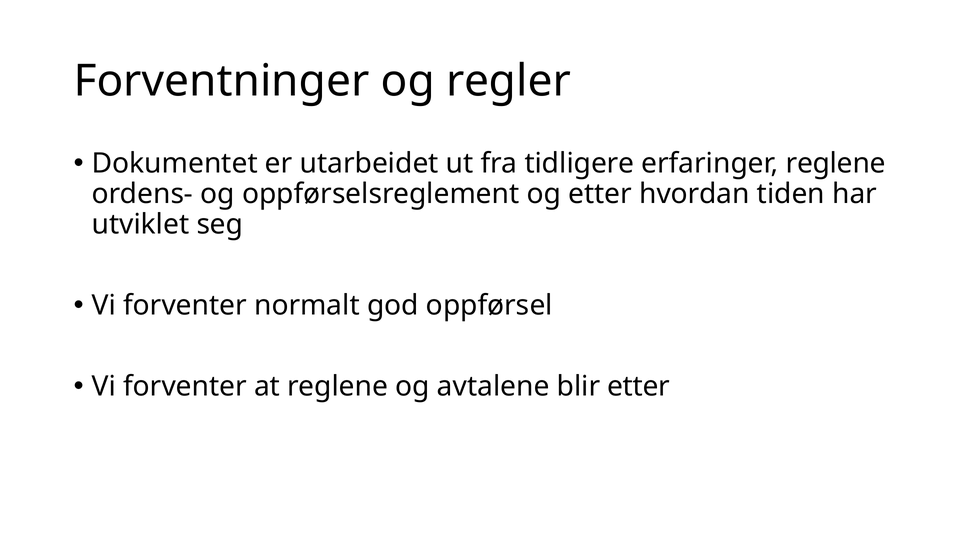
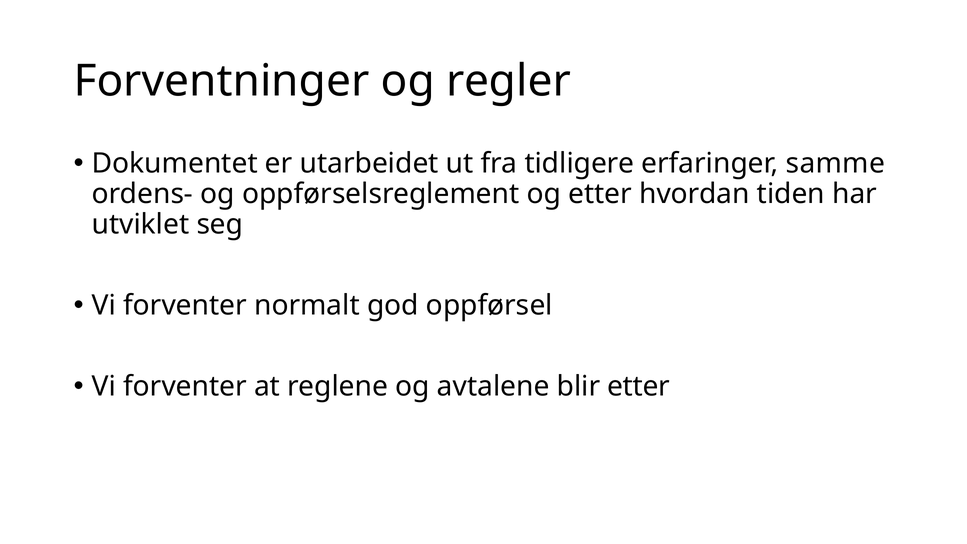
erfaringer reglene: reglene -> samme
